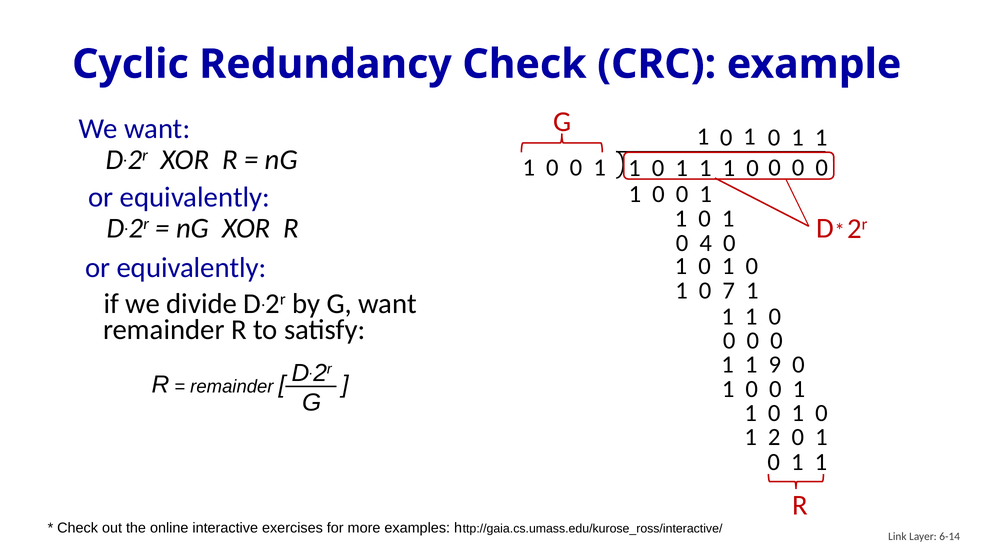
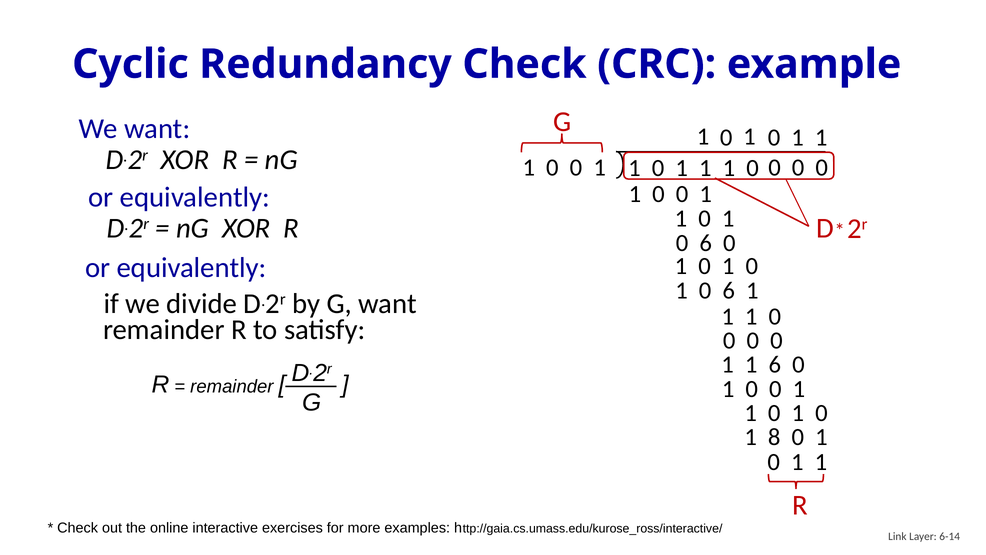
4 at (706, 243): 4 -> 6
7 at (729, 290): 7 -> 6
1 9: 9 -> 6
2: 2 -> 8
